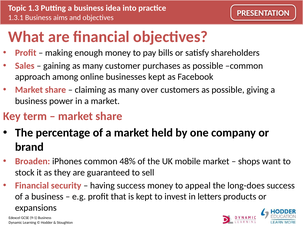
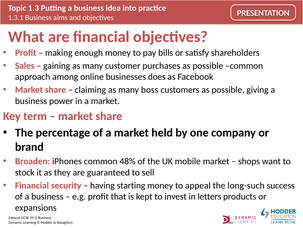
businesses kept: kept -> does
over: over -> boss
having success: success -> starting
long-does: long-does -> long-such
